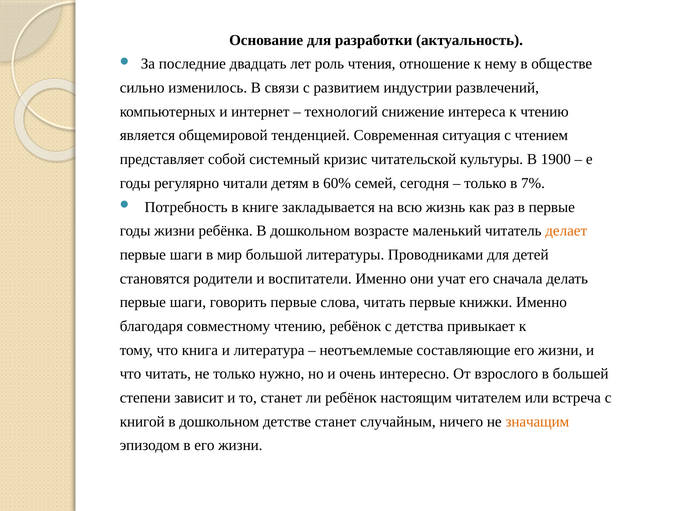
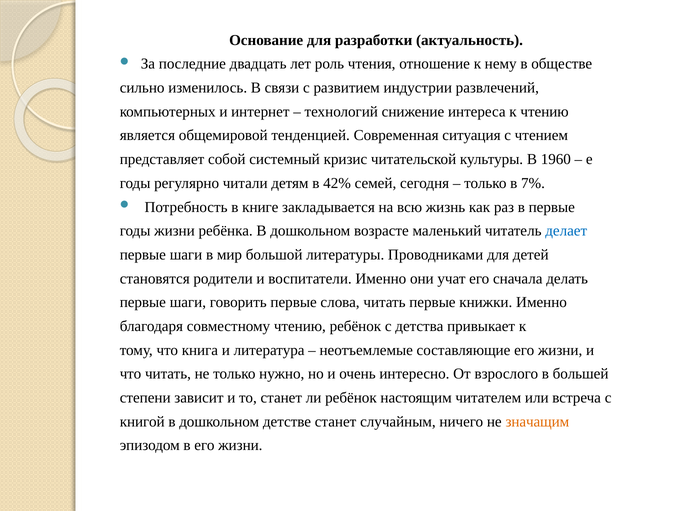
1900: 1900 -> 1960
60%: 60% -> 42%
делает colour: orange -> blue
